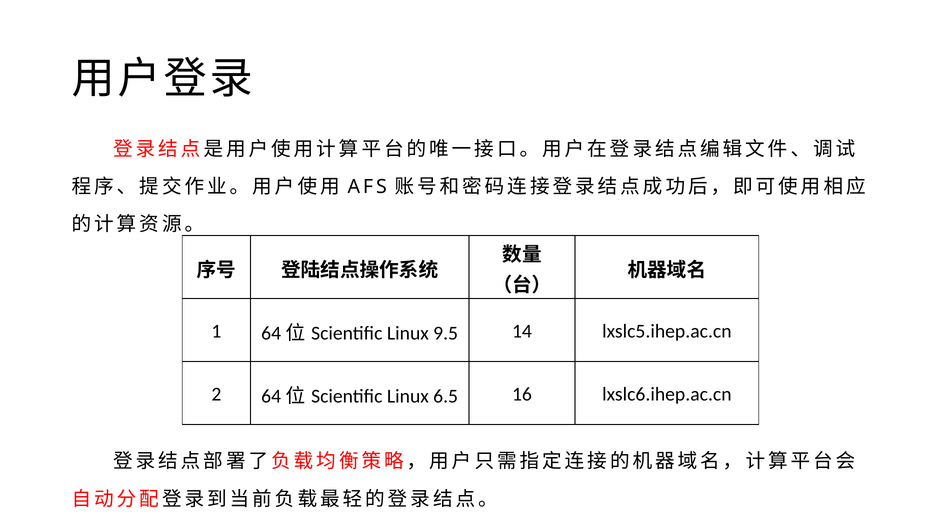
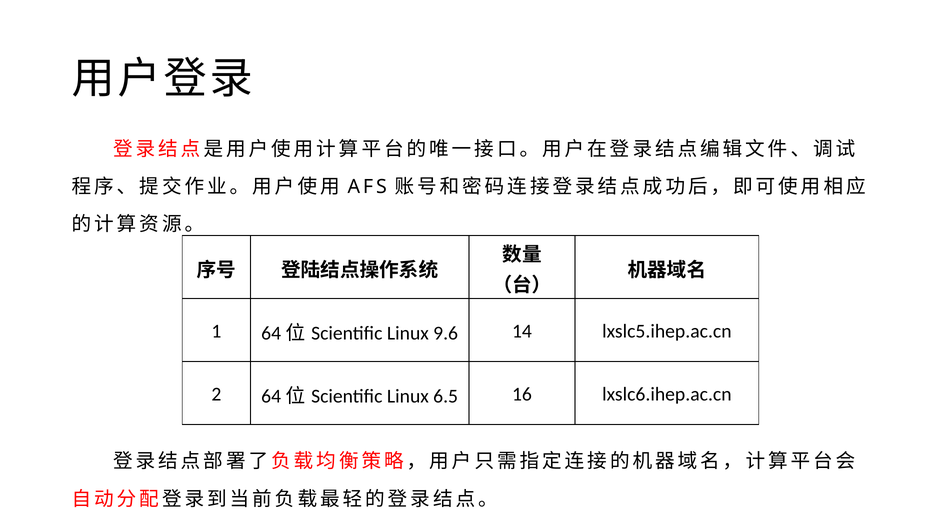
9.5: 9.5 -> 9.6
